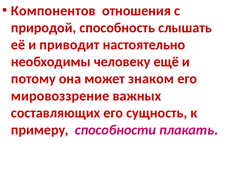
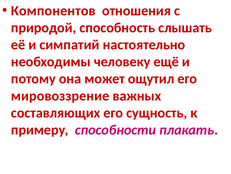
приводит: приводит -> симпатий
знаком: знаком -> ощутил
